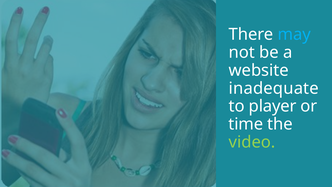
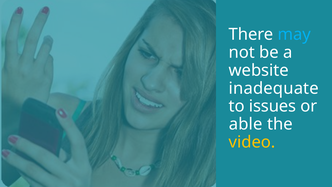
player: player -> issues
time: time -> able
video colour: light green -> yellow
